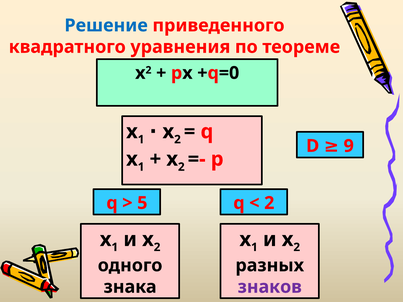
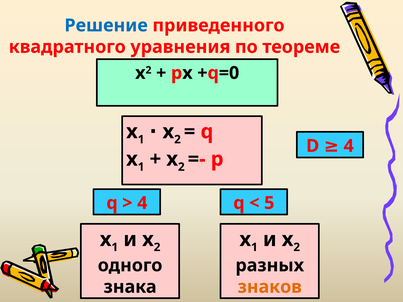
D 9: 9 -> 4
5 at (142, 203): 5 -> 4
2 at (269, 203): 2 -> 5
знаков colour: purple -> orange
